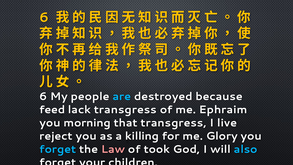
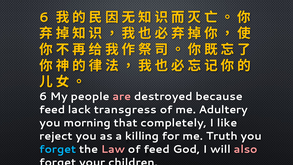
are colour: light blue -> pink
Ephraim: Ephraim -> Adultery
that transgress: transgress -> completely
live: live -> like
Glory: Glory -> Truth
of took: took -> feed
also colour: light blue -> pink
